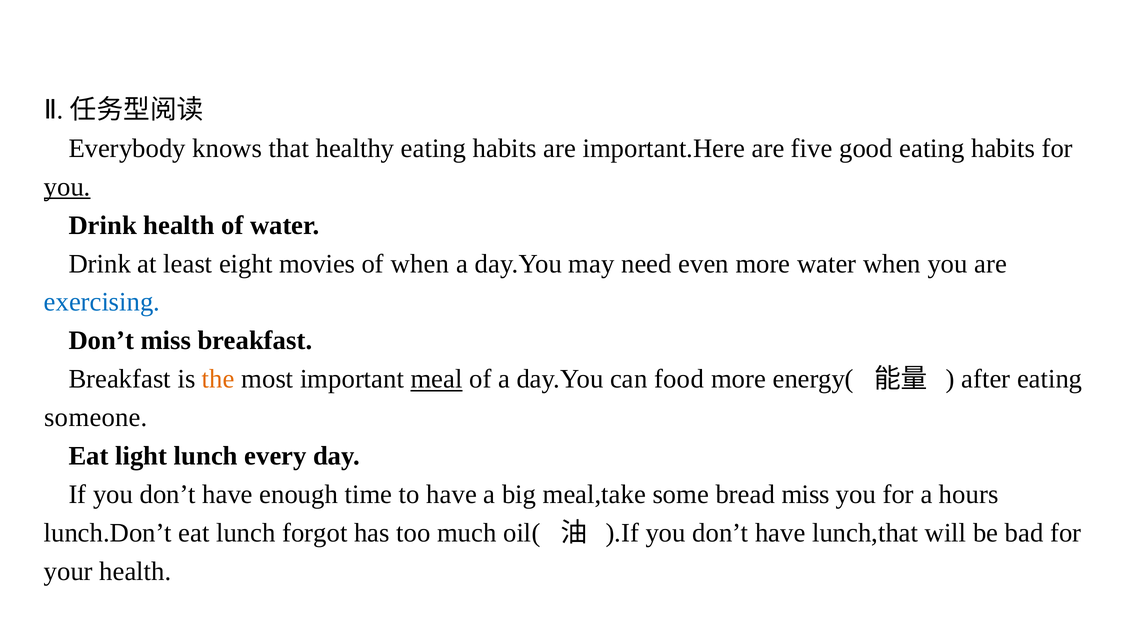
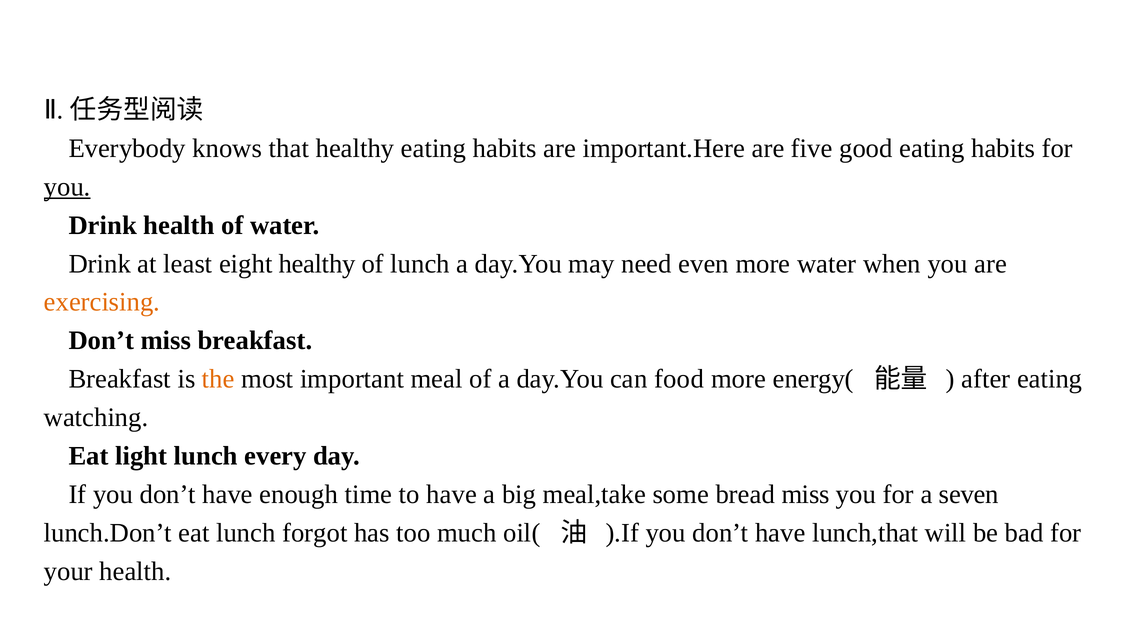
eight movies: movies -> healthy
of when: when -> lunch
exercising colour: blue -> orange
meal underline: present -> none
someone: someone -> watching
hours: hours -> seven
